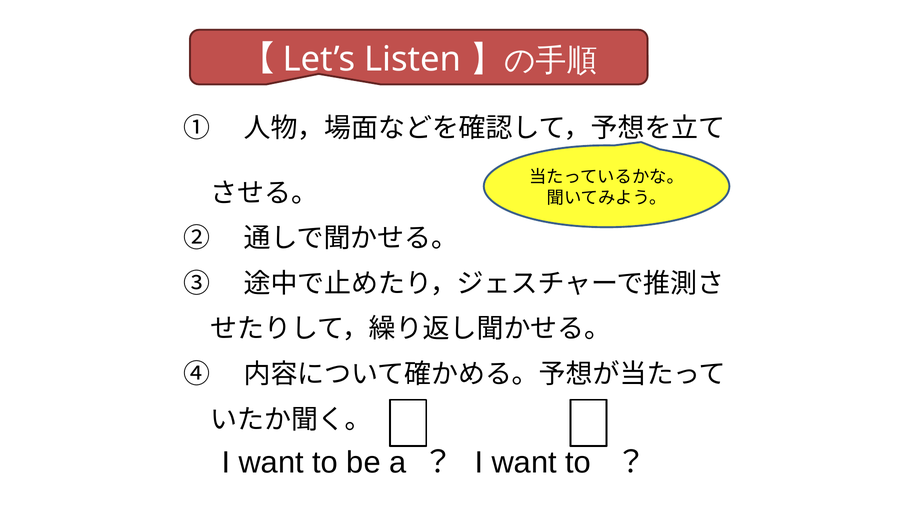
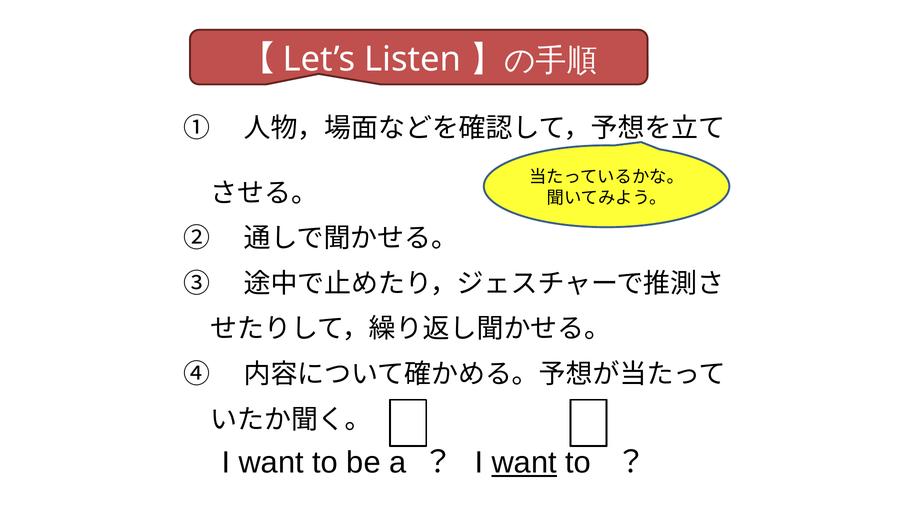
want at (524, 463) underline: none -> present
